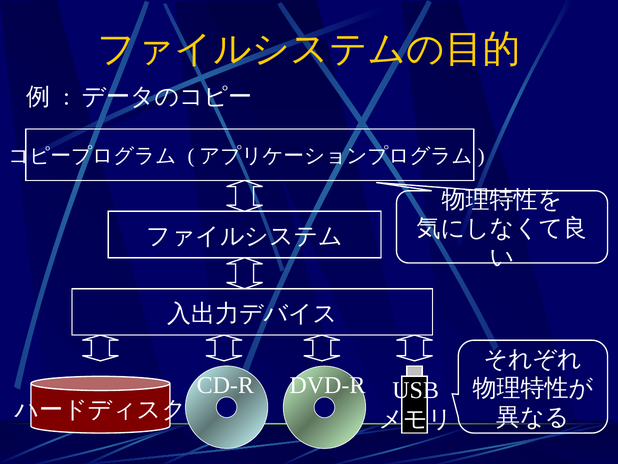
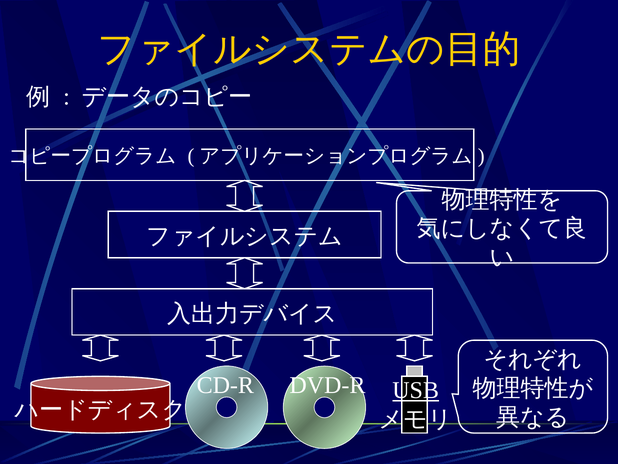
USB underline: none -> present
